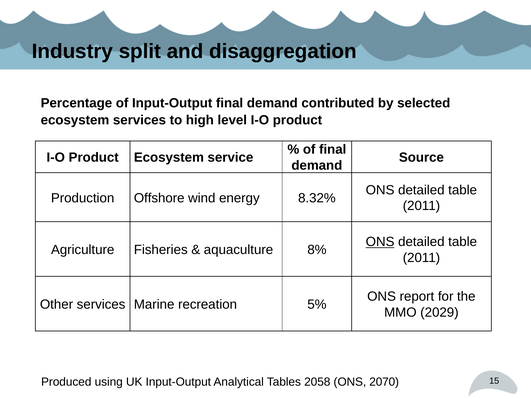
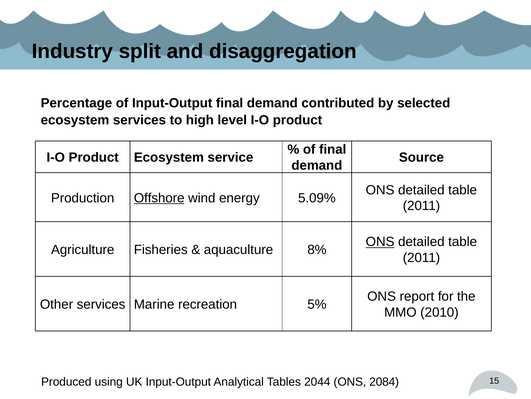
Offshore underline: none -> present
8.32%: 8.32% -> 5.09%
2029: 2029 -> 2010
2058: 2058 -> 2044
2070: 2070 -> 2084
